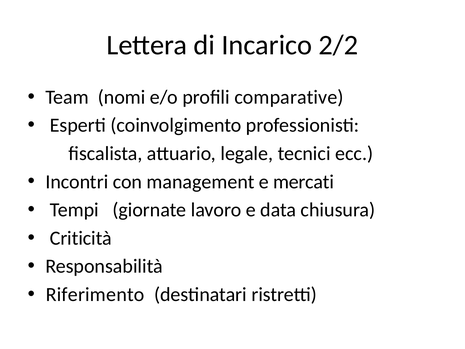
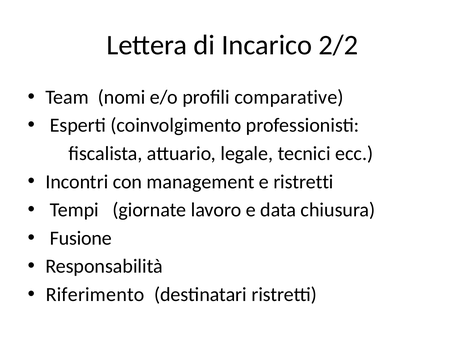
e mercati: mercati -> ristretti
Criticità: Criticità -> Fusione
